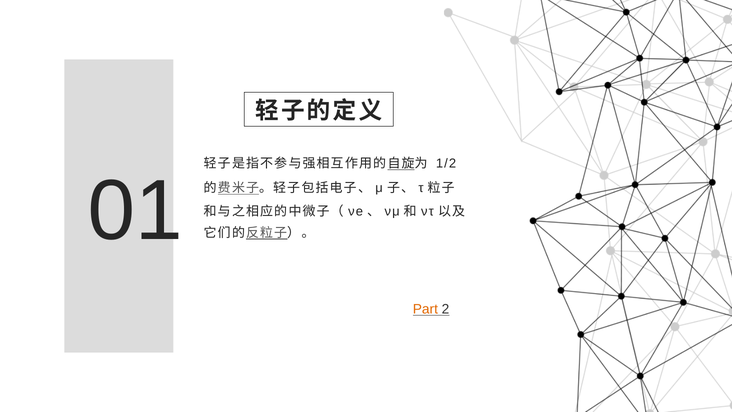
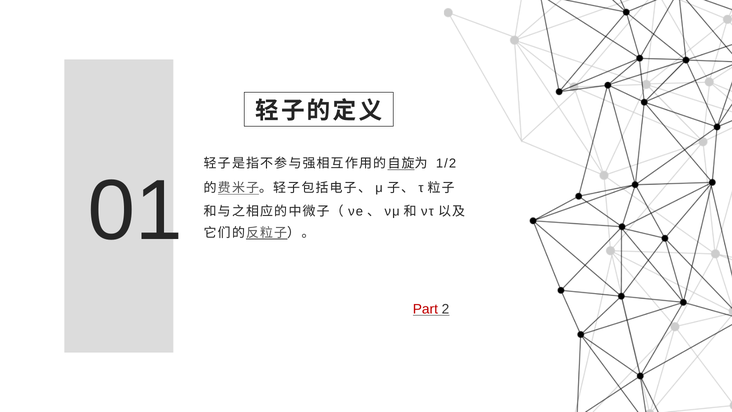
Part colour: orange -> red
